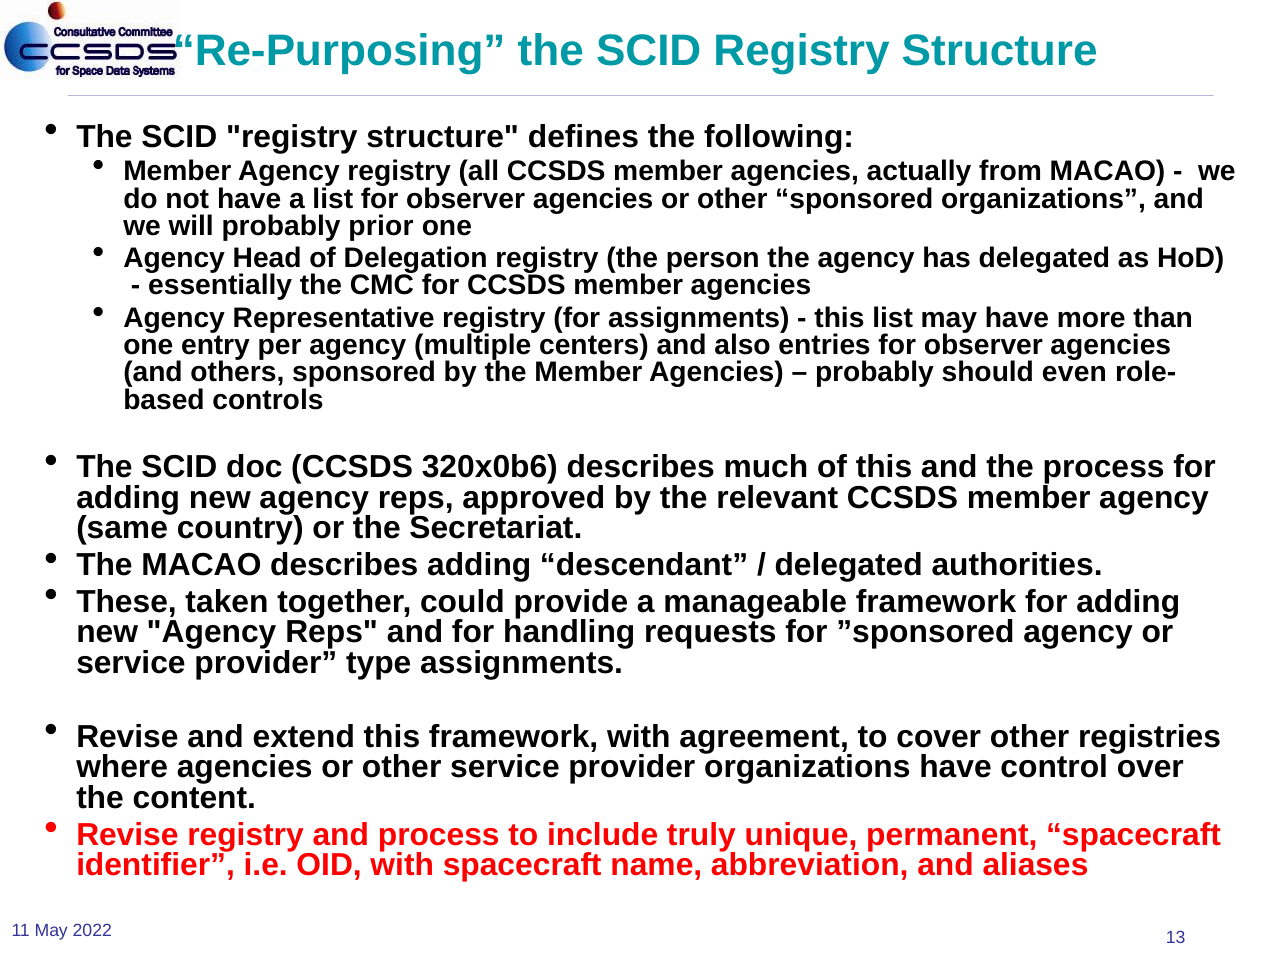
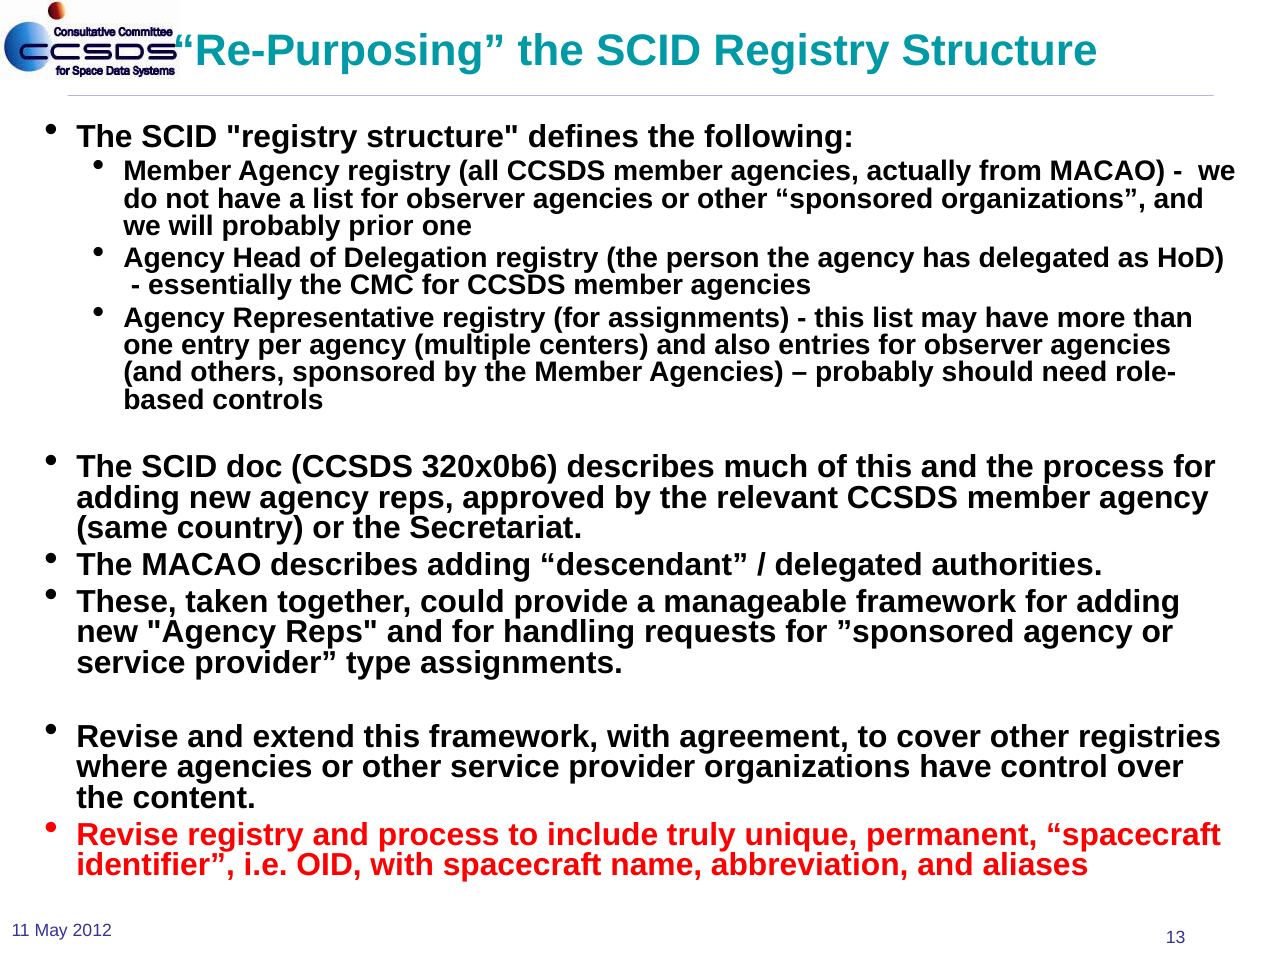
even: even -> need
2022: 2022 -> 2012
